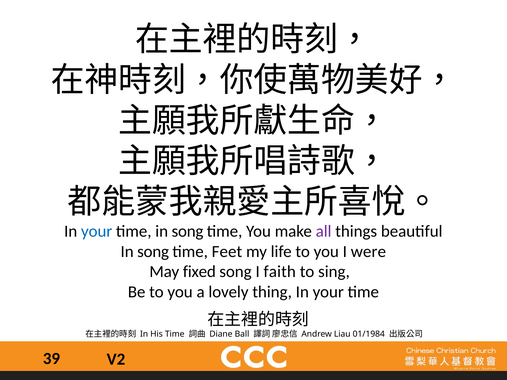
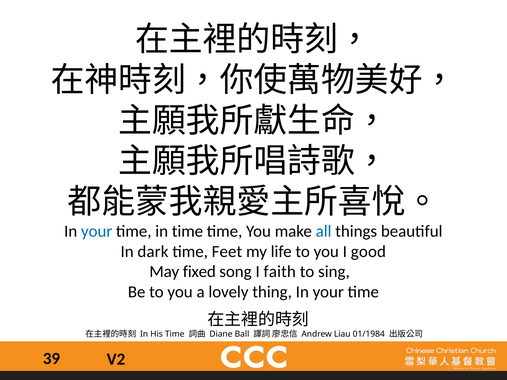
time in song: song -> time
all colour: purple -> blue
song at (153, 252): song -> dark
were: were -> good
